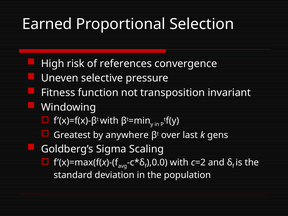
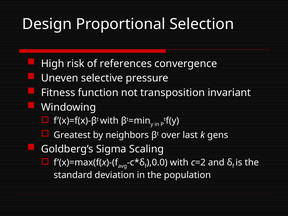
Earned: Earned -> Design
anywhere: anywhere -> neighbors
